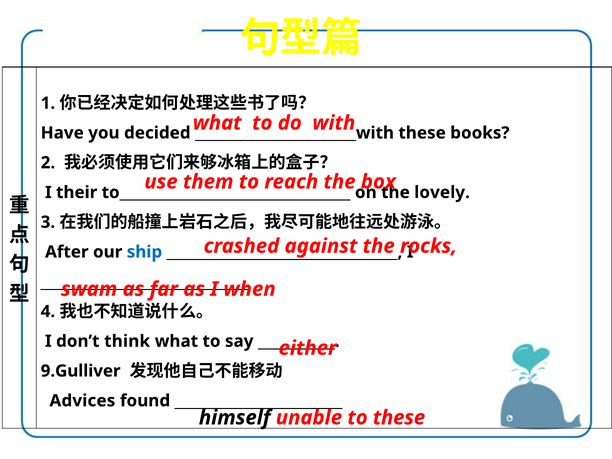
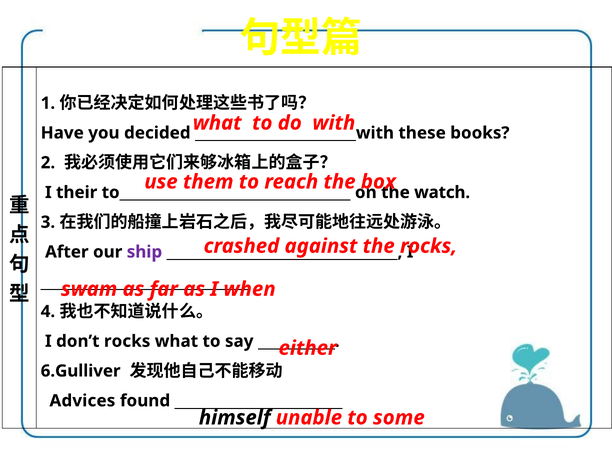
lovely: lovely -> watch
ship colour: blue -> purple
don’t think: think -> rocks
9.Gulliver: 9.Gulliver -> 6.Gulliver
to these: these -> some
